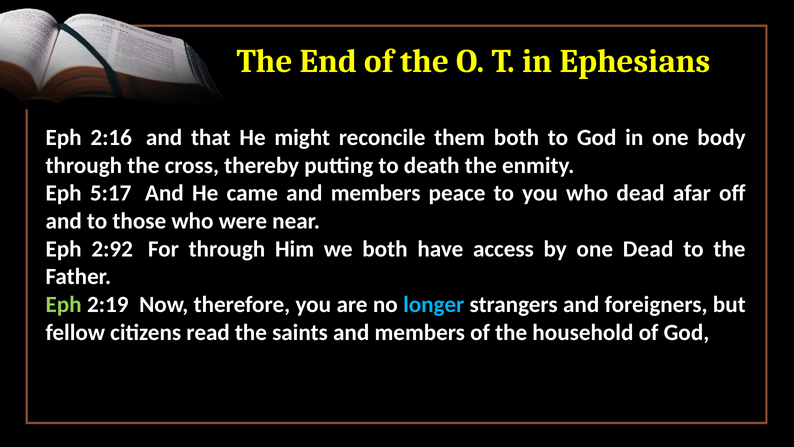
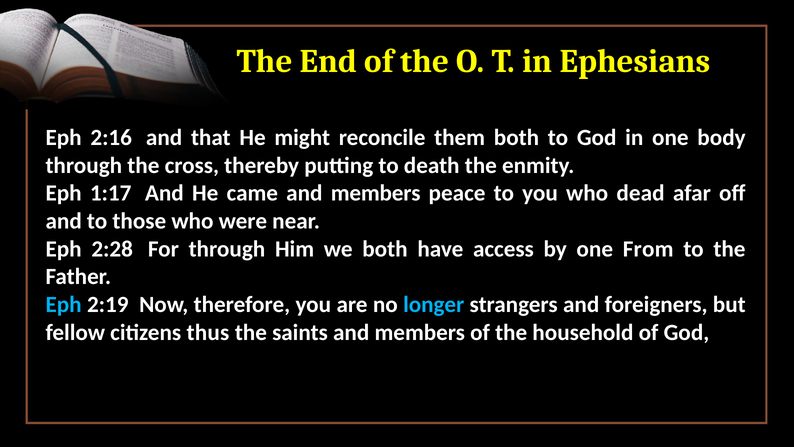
5:17: 5:17 -> 1:17
2:92: 2:92 -> 2:28
one Dead: Dead -> From
Eph at (64, 304) colour: light green -> light blue
read: read -> thus
